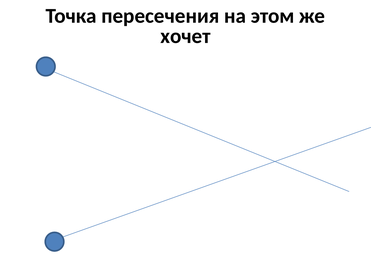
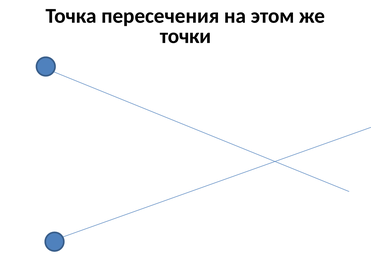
хочет: хочет -> точки
